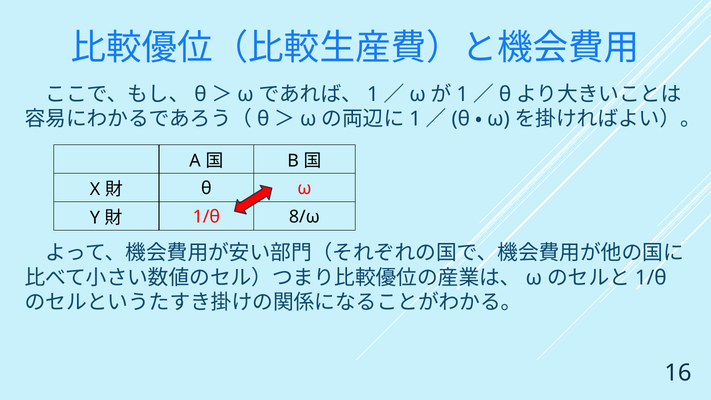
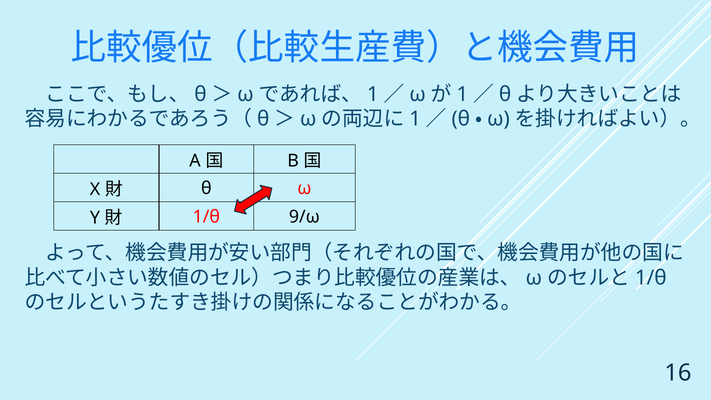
8/ω: 8/ω -> 9/ω
